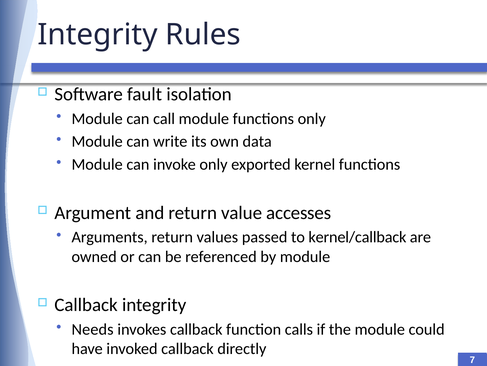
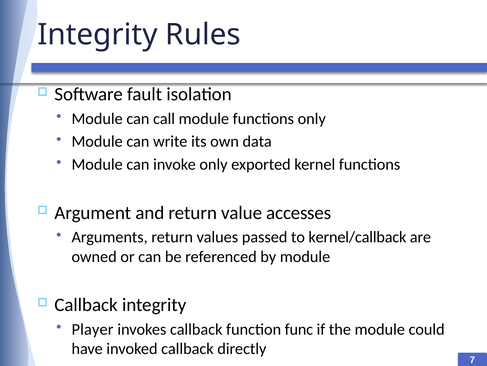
Needs: Needs -> Player
calls: calls -> func
